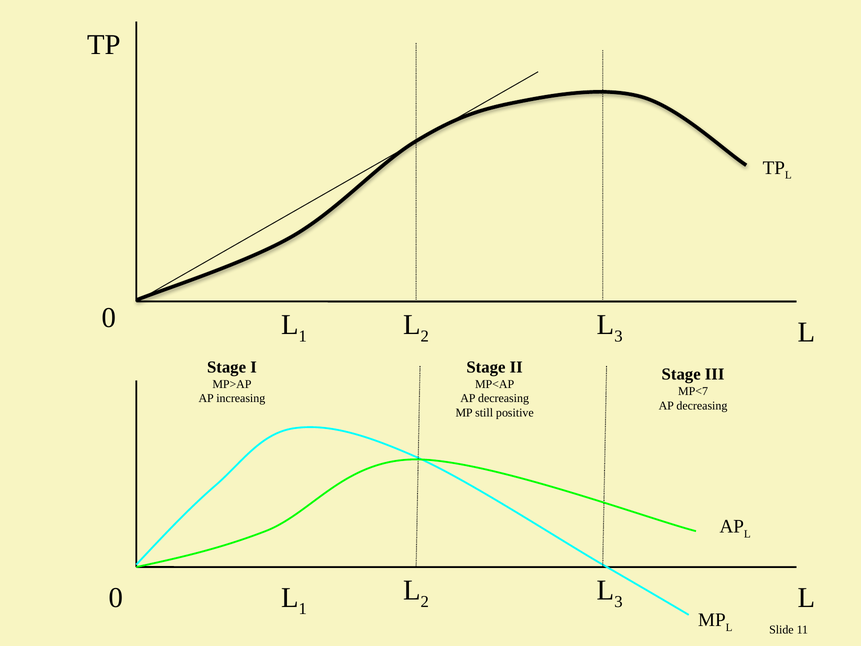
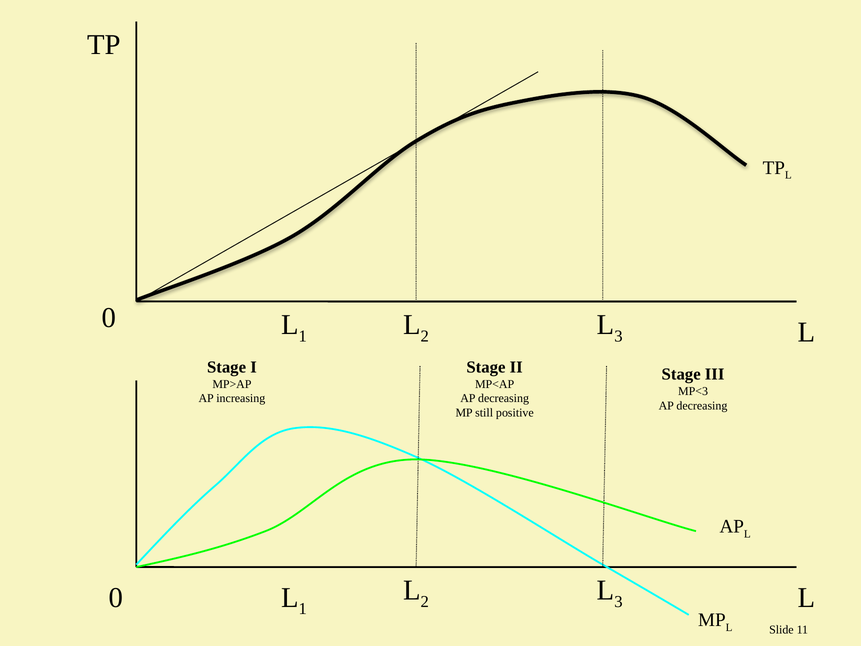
MP<7: MP<7 -> MP<3
